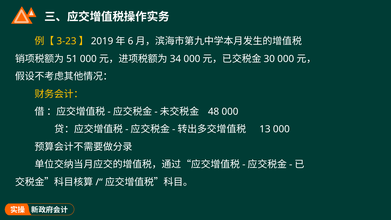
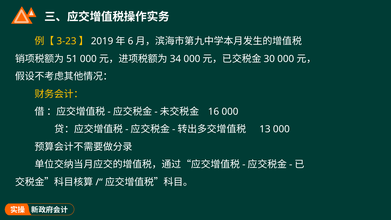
48: 48 -> 16
